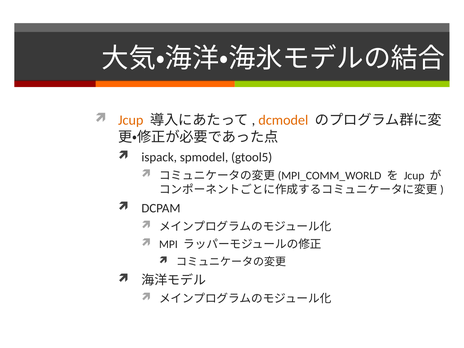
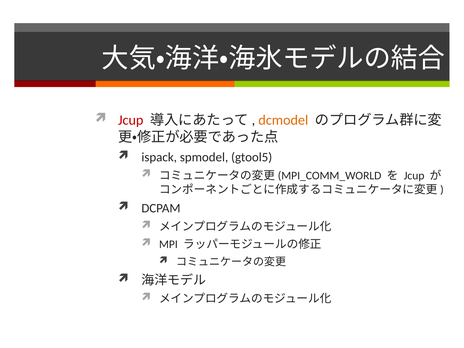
Jcup at (131, 120) colour: orange -> red
